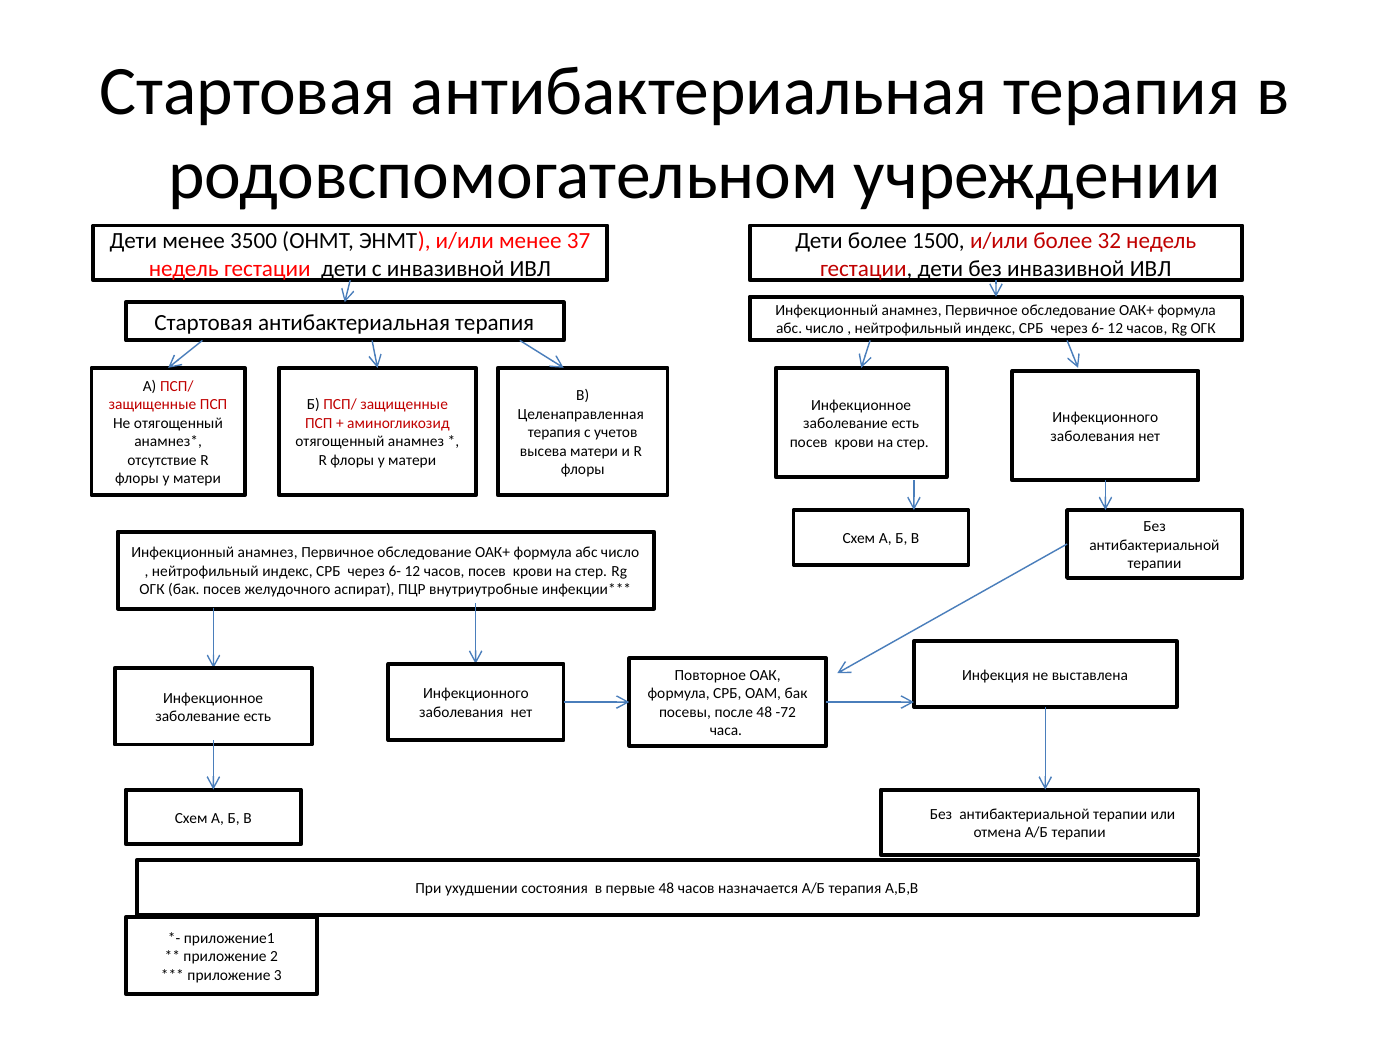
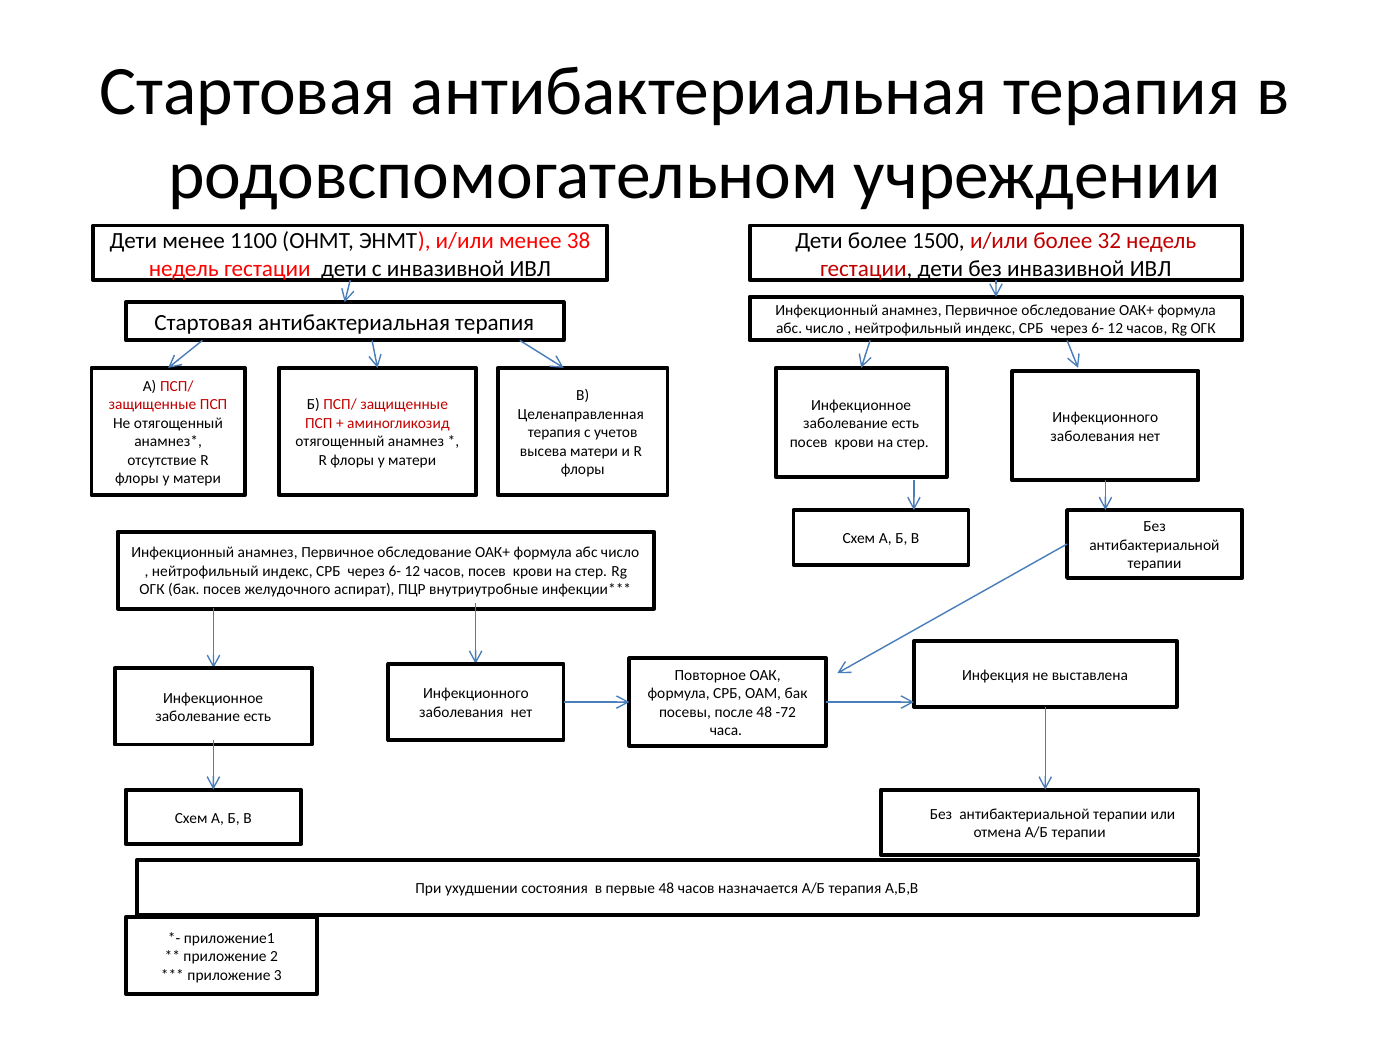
3500: 3500 -> 1100
37: 37 -> 38
